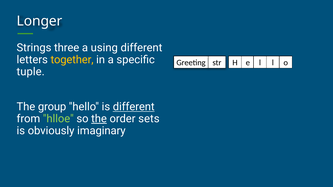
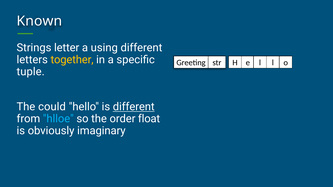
Longer: Longer -> Known
three: three -> letter
group: group -> could
hlloe colour: light green -> light blue
the at (99, 119) underline: present -> none
sets: sets -> float
